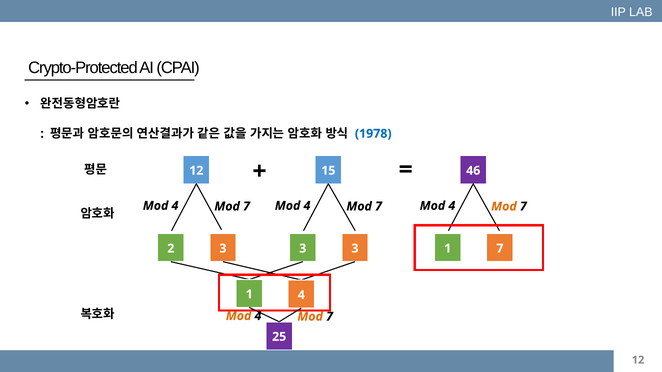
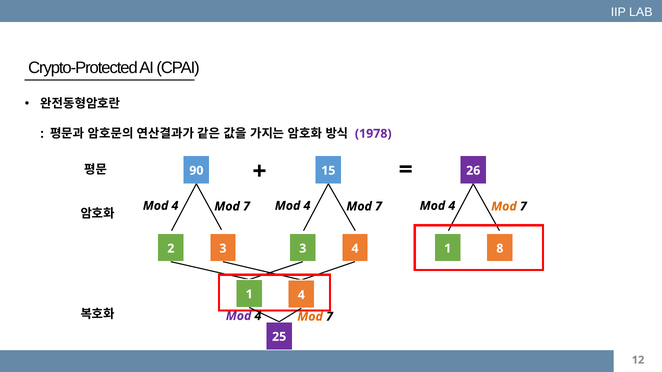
1978 colour: blue -> purple
12 at (196, 171): 12 -> 90
46: 46 -> 26
3 3: 3 -> 4
1 7: 7 -> 8
Mod at (239, 316) colour: orange -> purple
